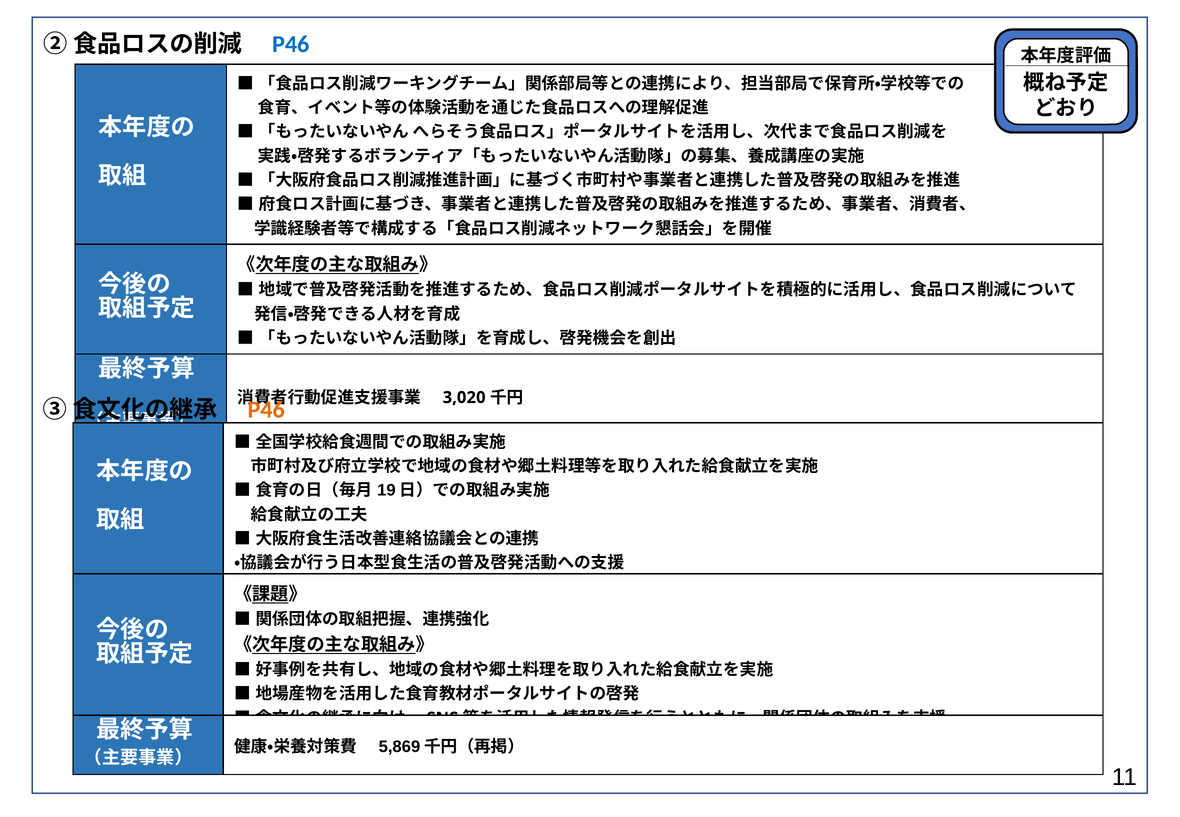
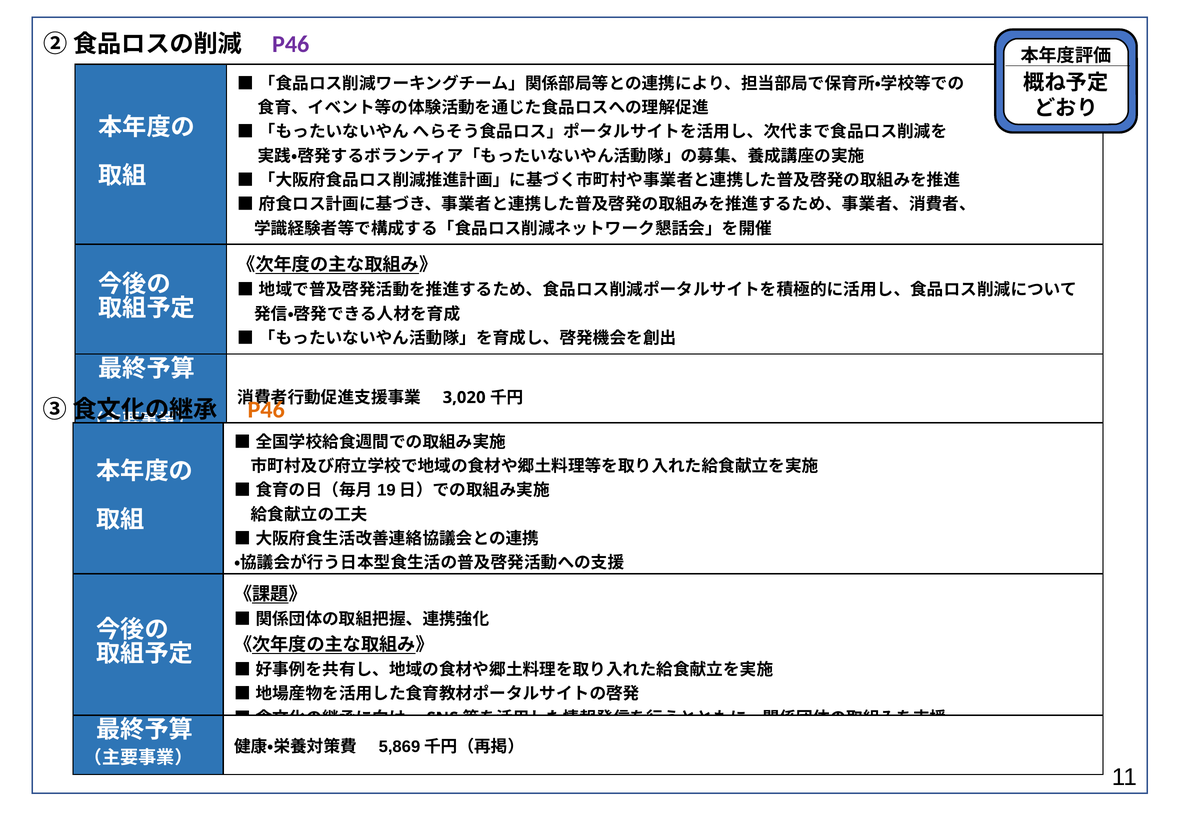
P46 at (291, 44) colour: blue -> purple
